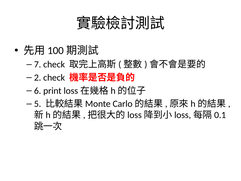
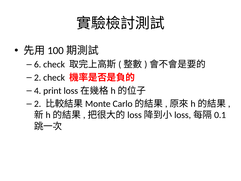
7: 7 -> 6
6: 6 -> 4
5 at (38, 104): 5 -> 2
